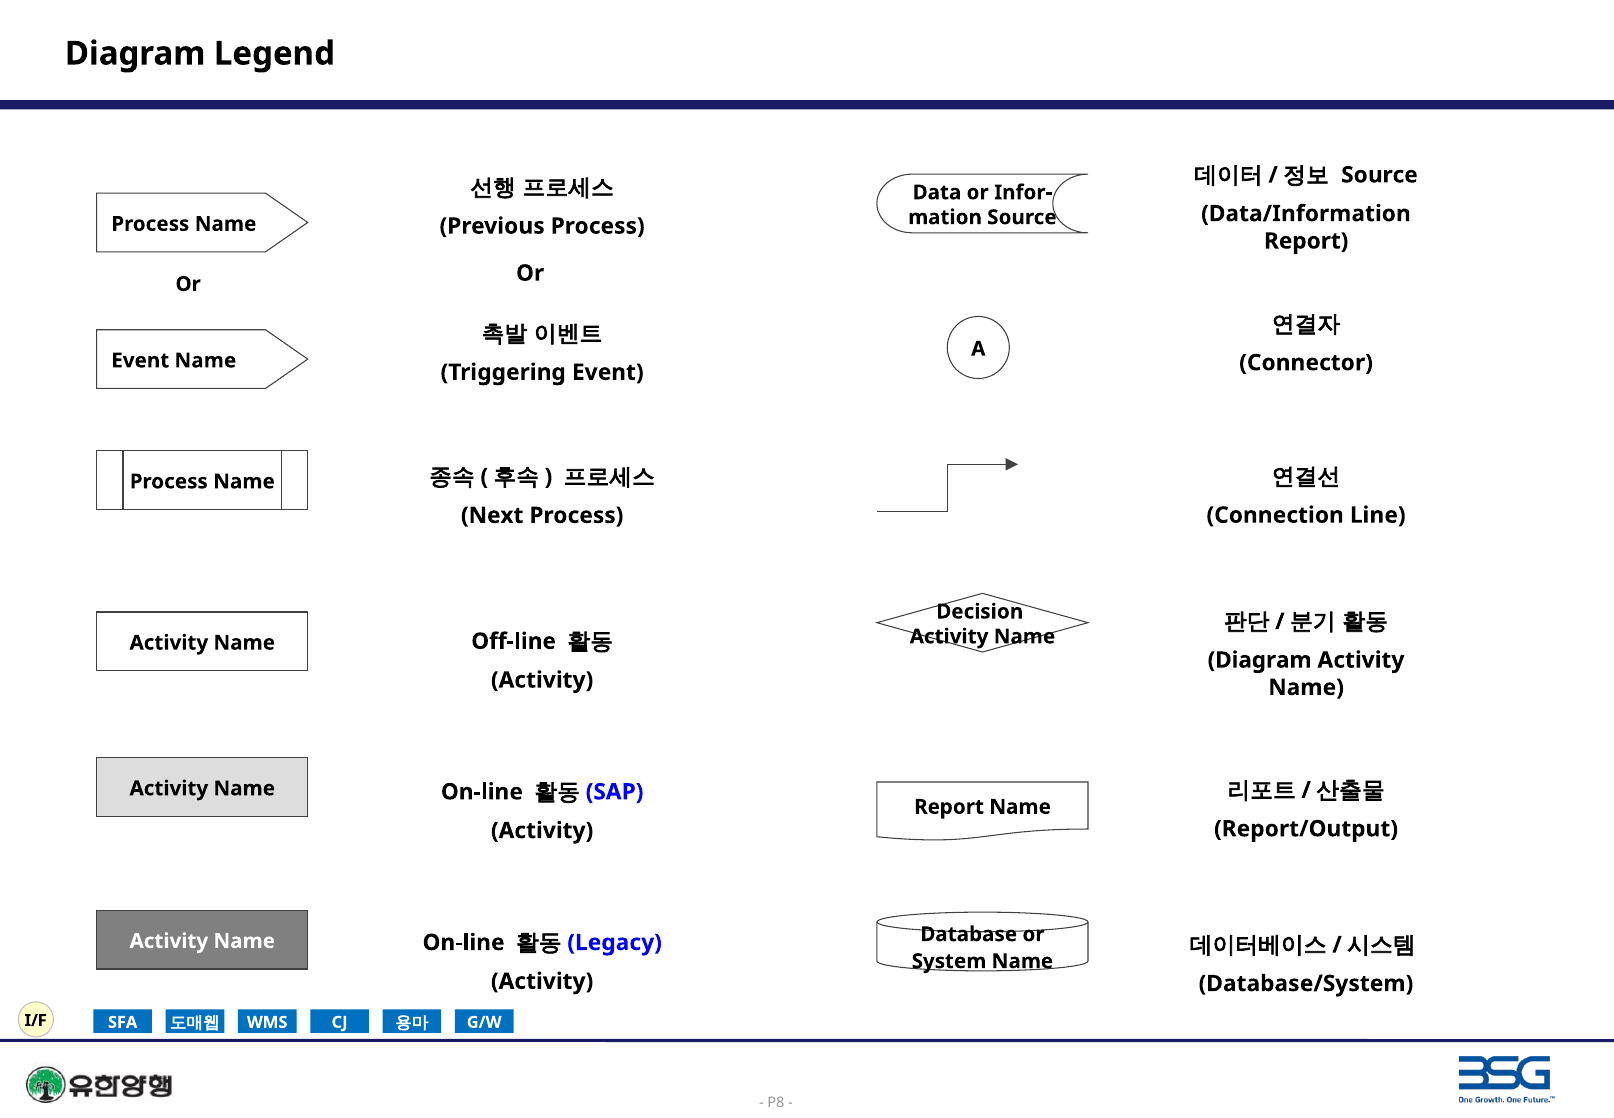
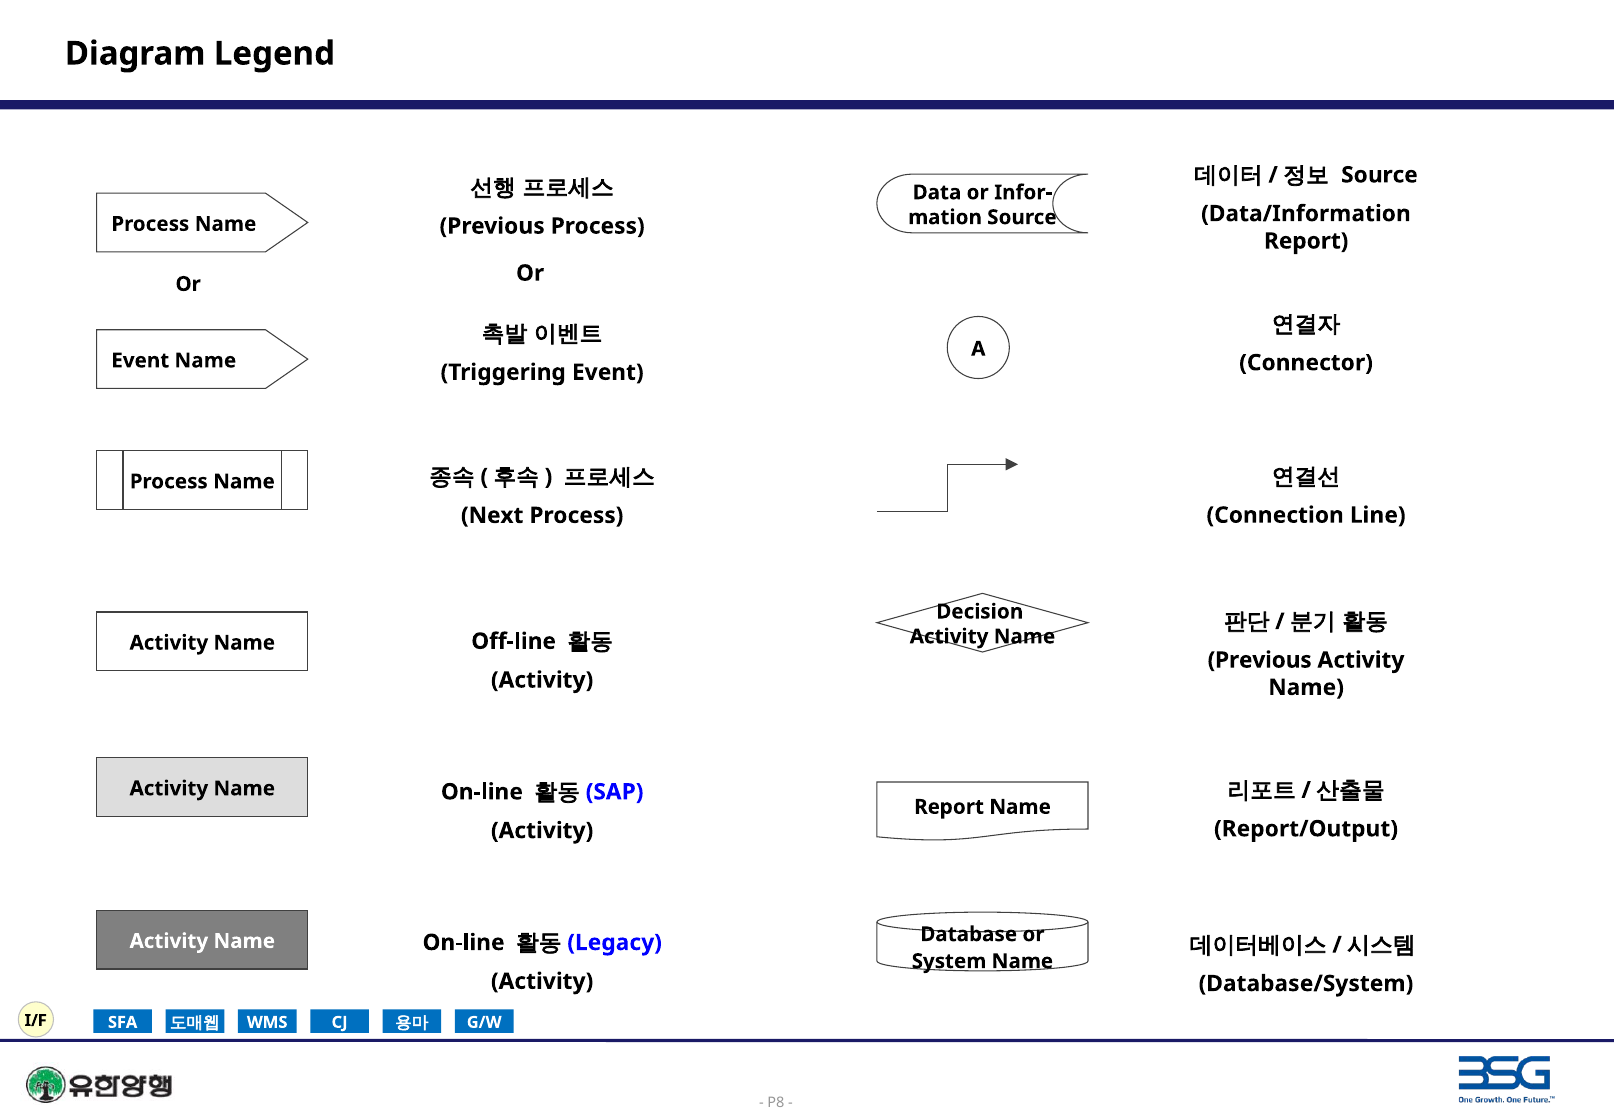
Diagram at (1260, 660): Diagram -> Previous
